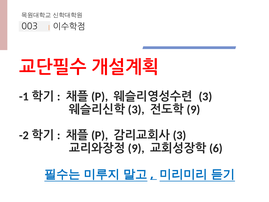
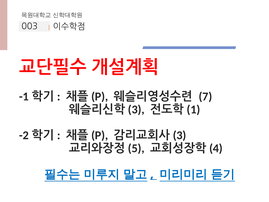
3 at (205, 96): 3 -> 7
9 at (193, 109): 9 -> 1
9 at (136, 148): 9 -> 5
6: 6 -> 4
